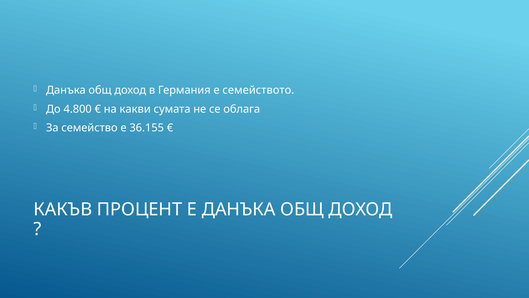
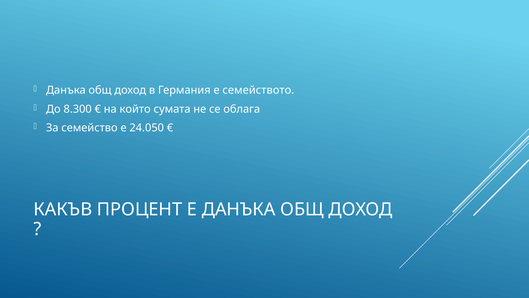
4.800: 4.800 -> 8.300
какви: какви -> който
36.155: 36.155 -> 24.050
